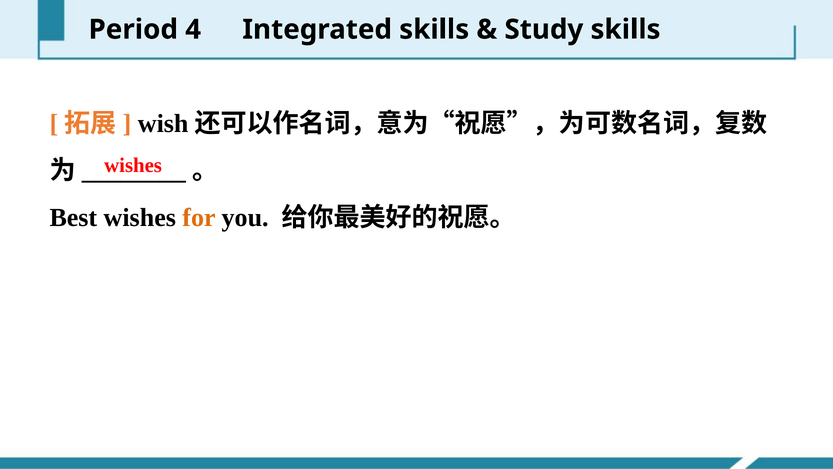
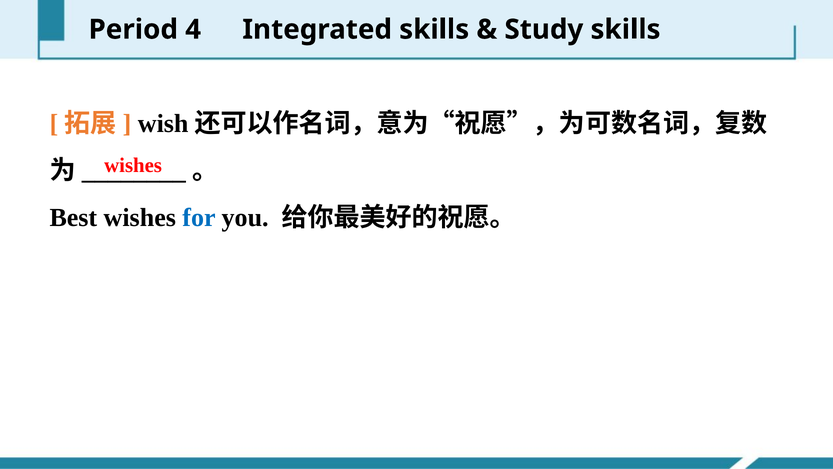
for colour: orange -> blue
